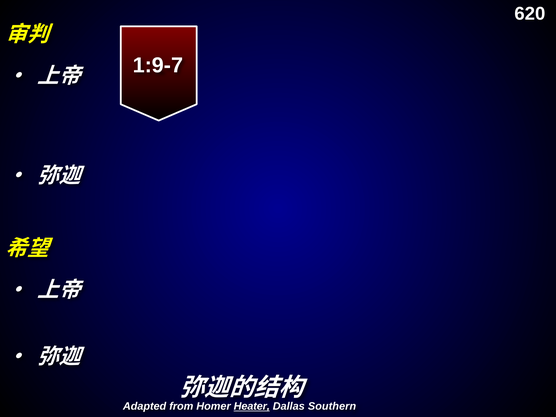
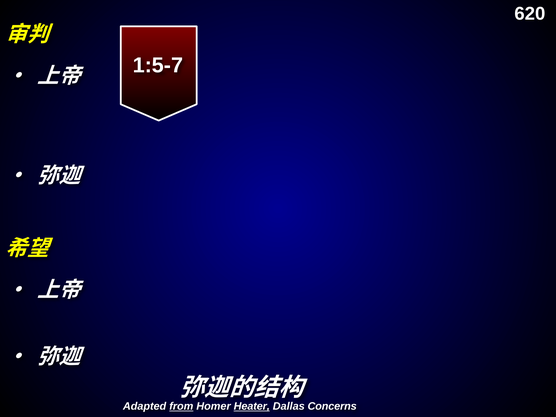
1:9-7: 1:9-7 -> 1:5-7
from underline: none -> present
Southern: Southern -> Concerns
